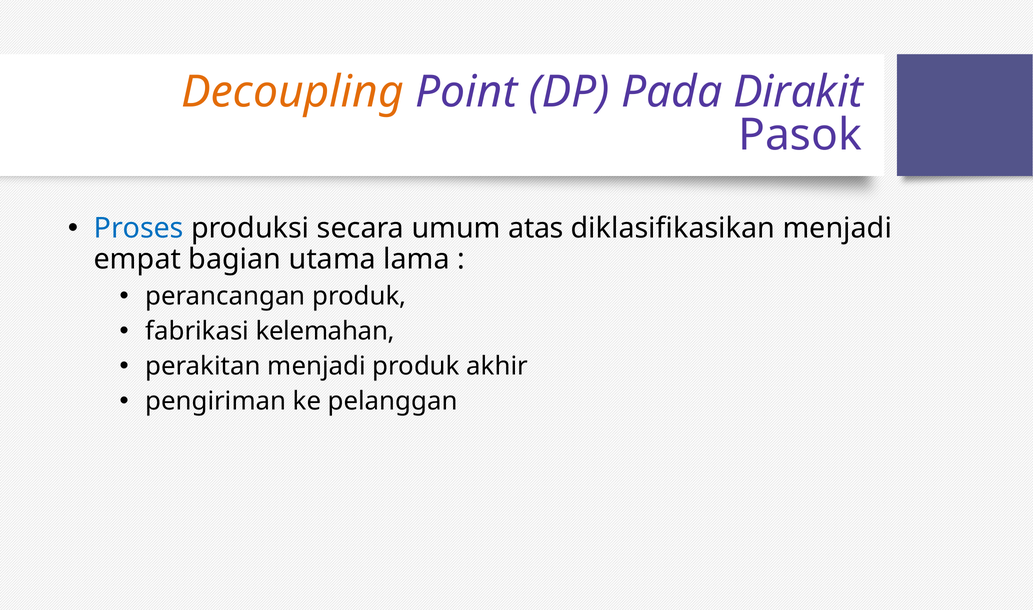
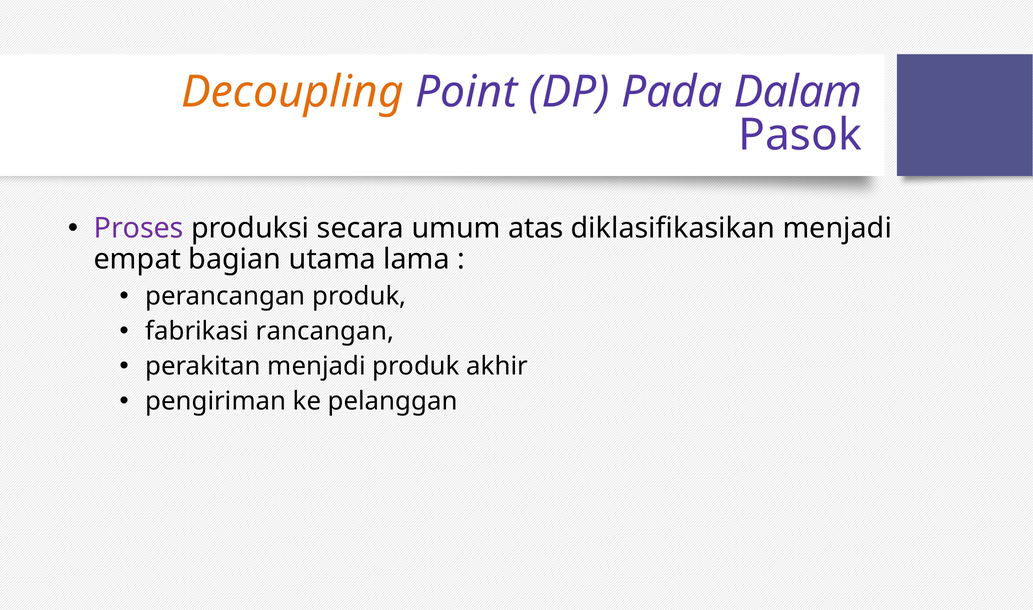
Dirakit: Dirakit -> Dalam
Proses colour: blue -> purple
kelemahan: kelemahan -> rancangan
